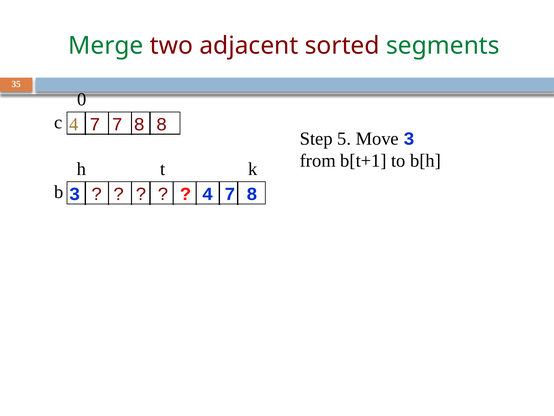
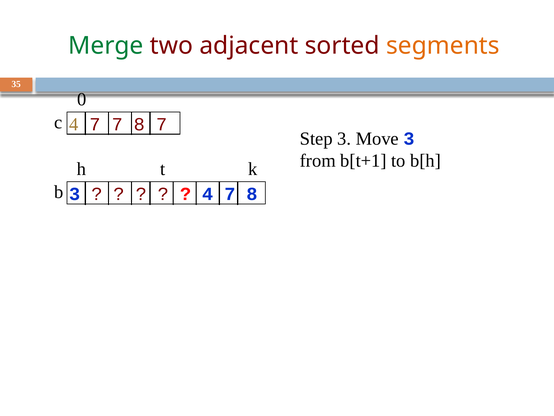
segments colour: green -> orange
8 8: 8 -> 7
Step 5: 5 -> 3
